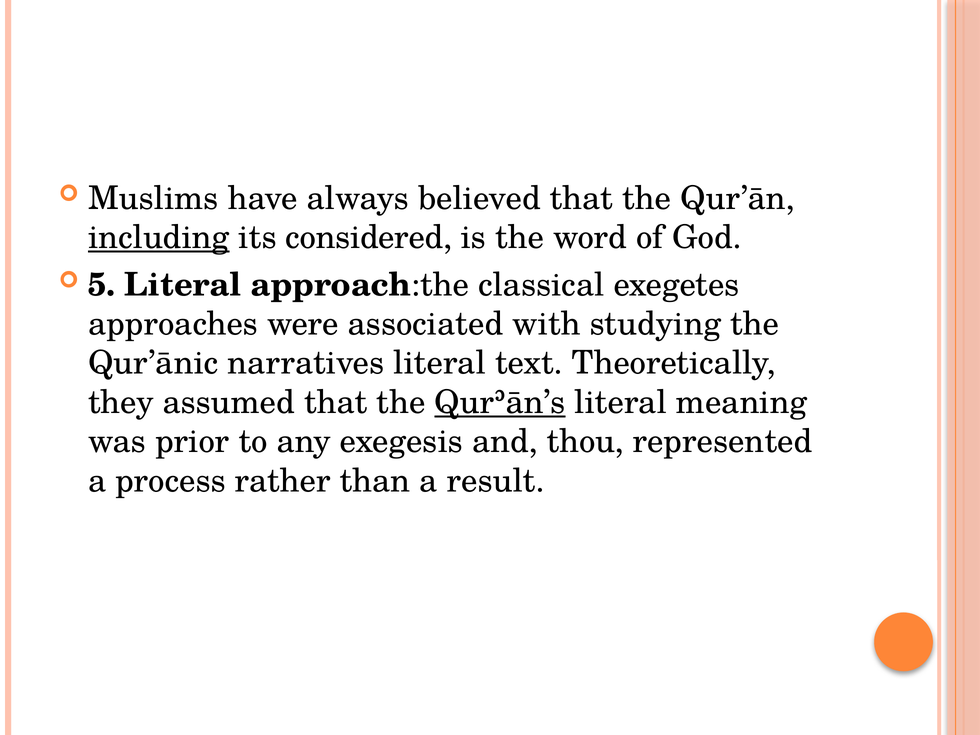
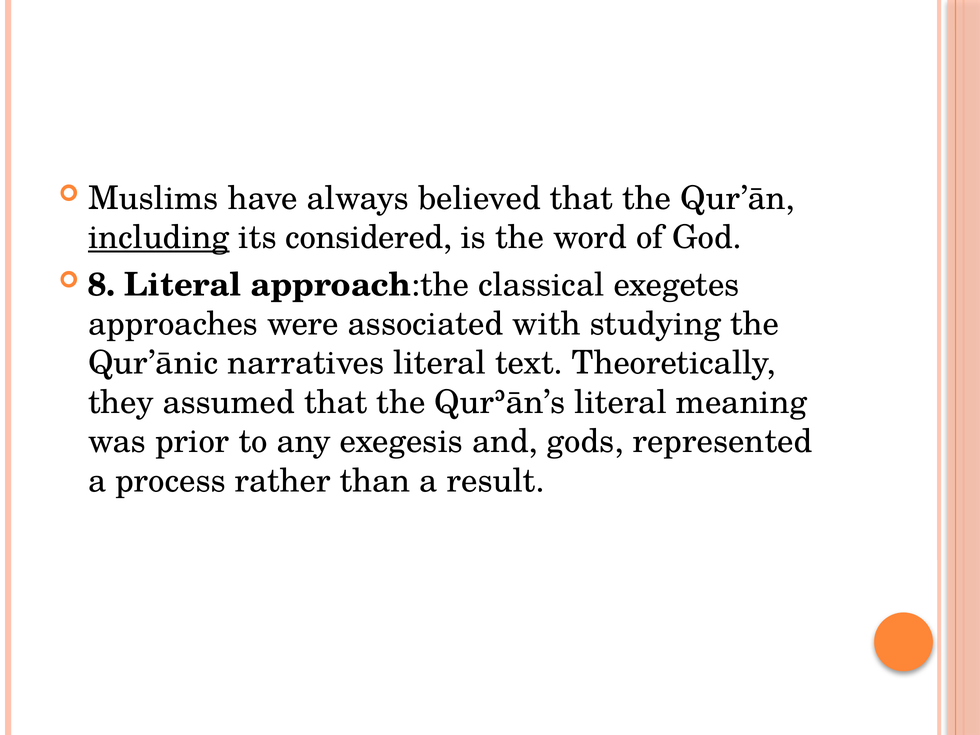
5: 5 -> 8
Qurʾān’s underline: present -> none
thou: thou -> gods
